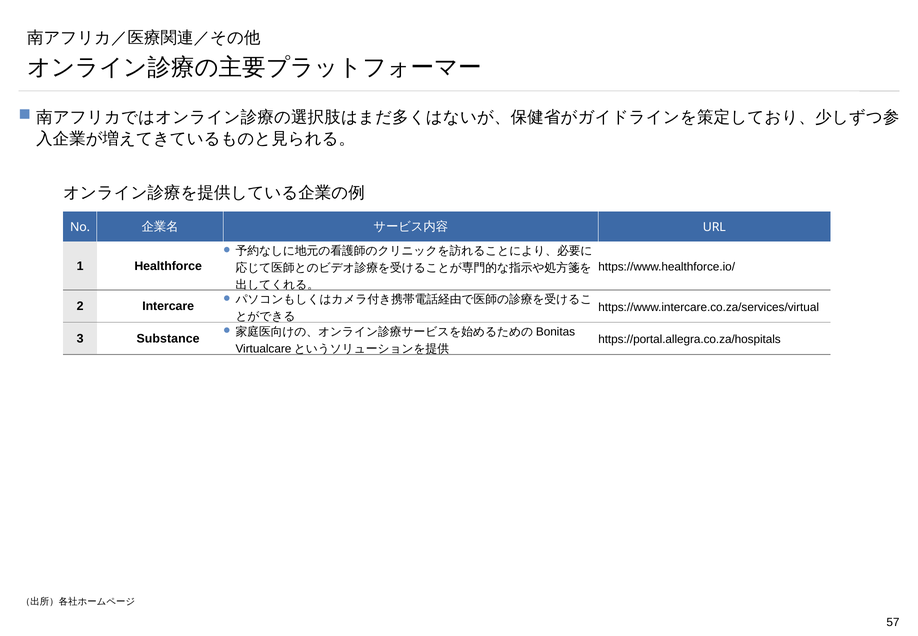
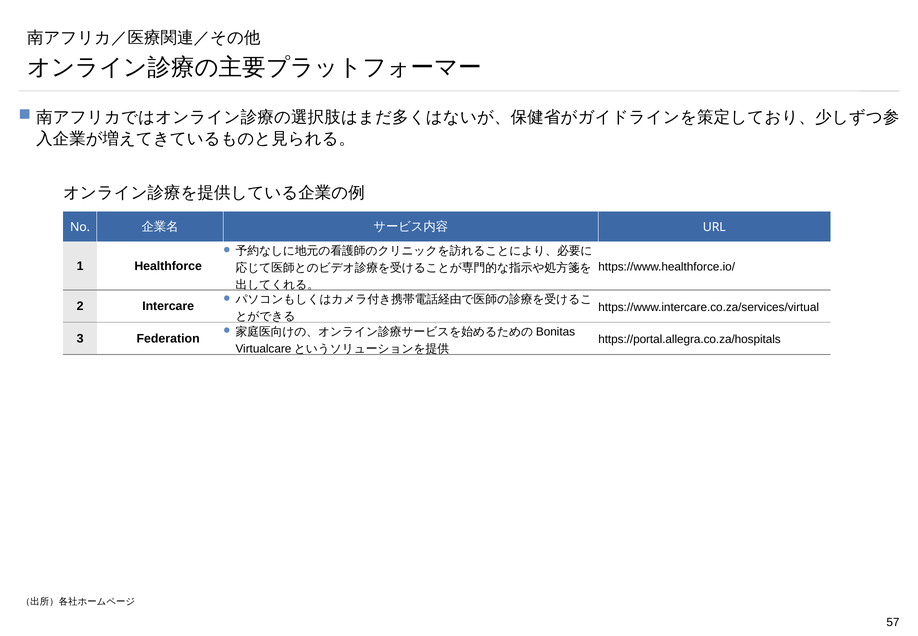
Substance: Substance -> Federation
